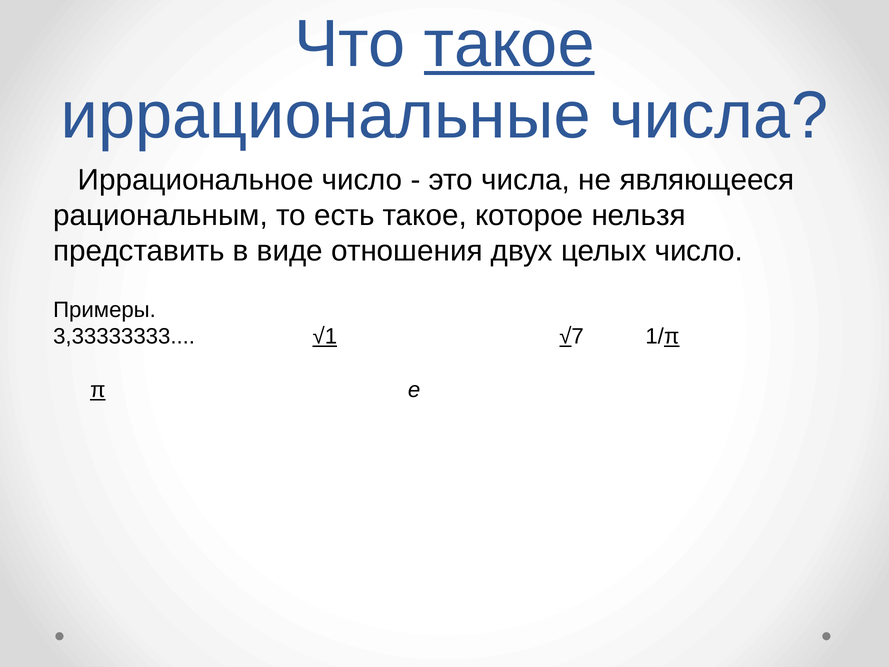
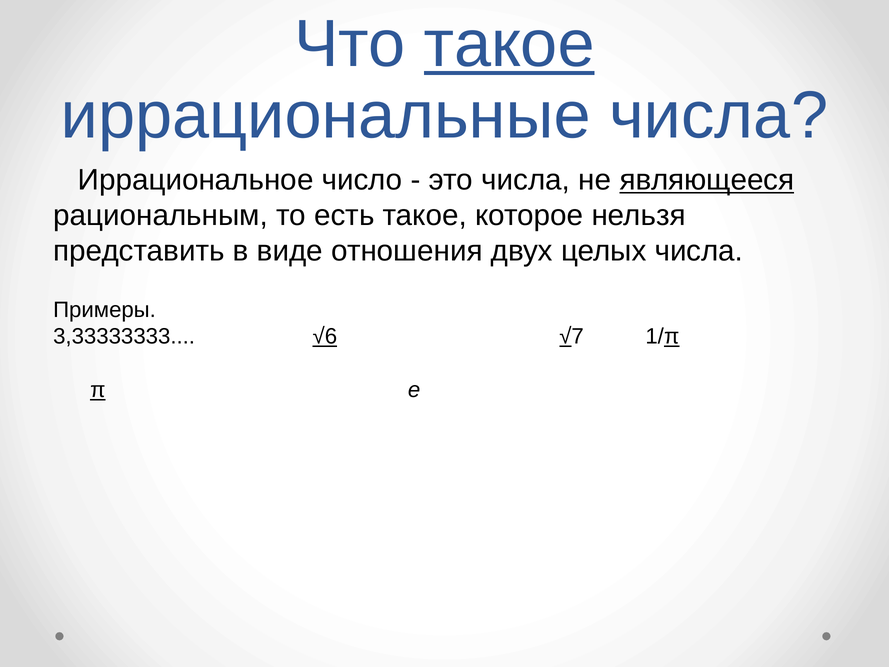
являющееся underline: none -> present
целых число: число -> числа
√1: √1 -> √6
